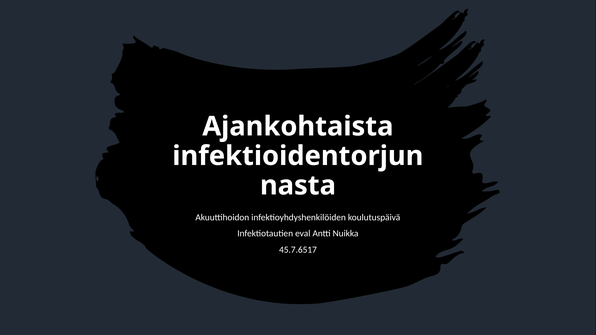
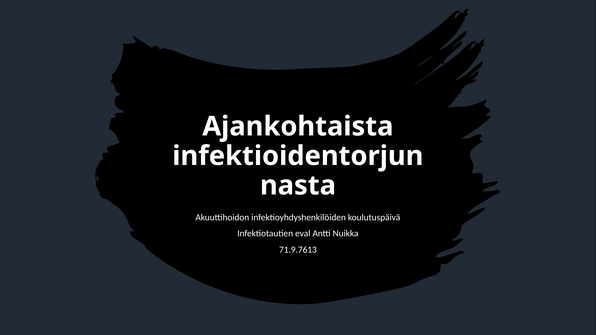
45.7.6517: 45.7.6517 -> 71.9.7613
